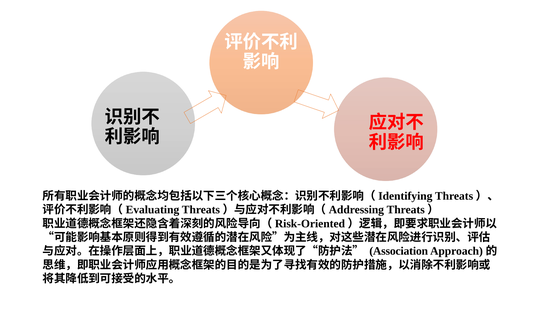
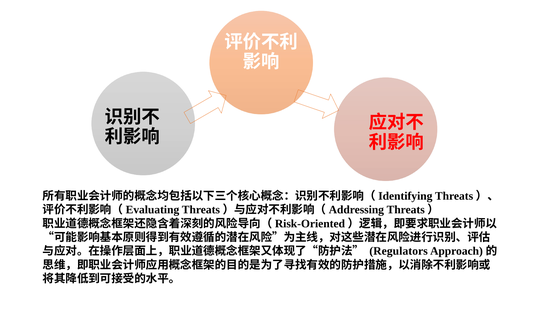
Association: Association -> Regulators
